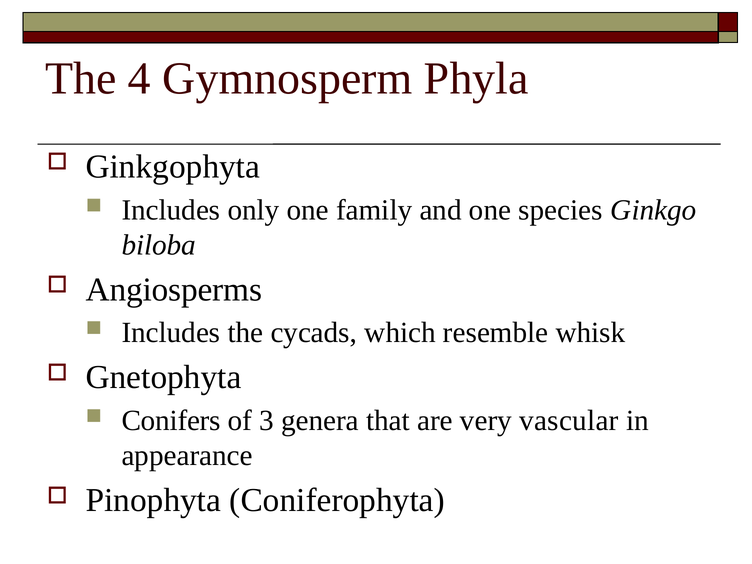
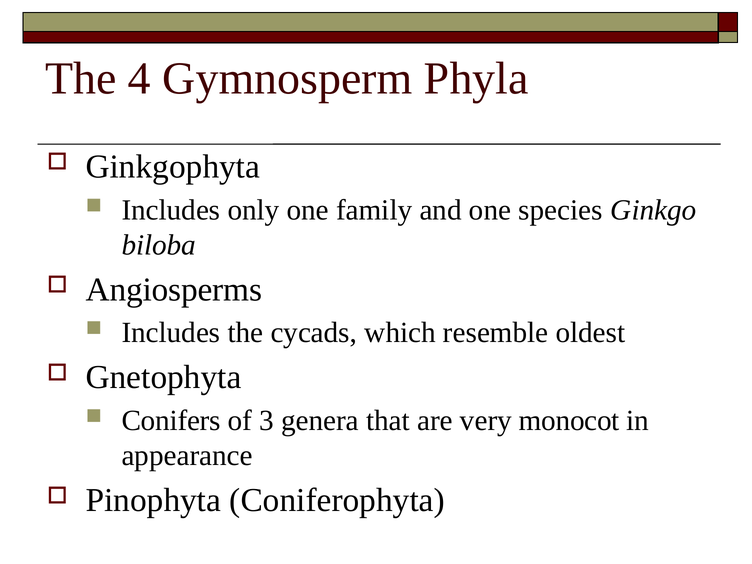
whisk: whisk -> oldest
vascular: vascular -> monocot
